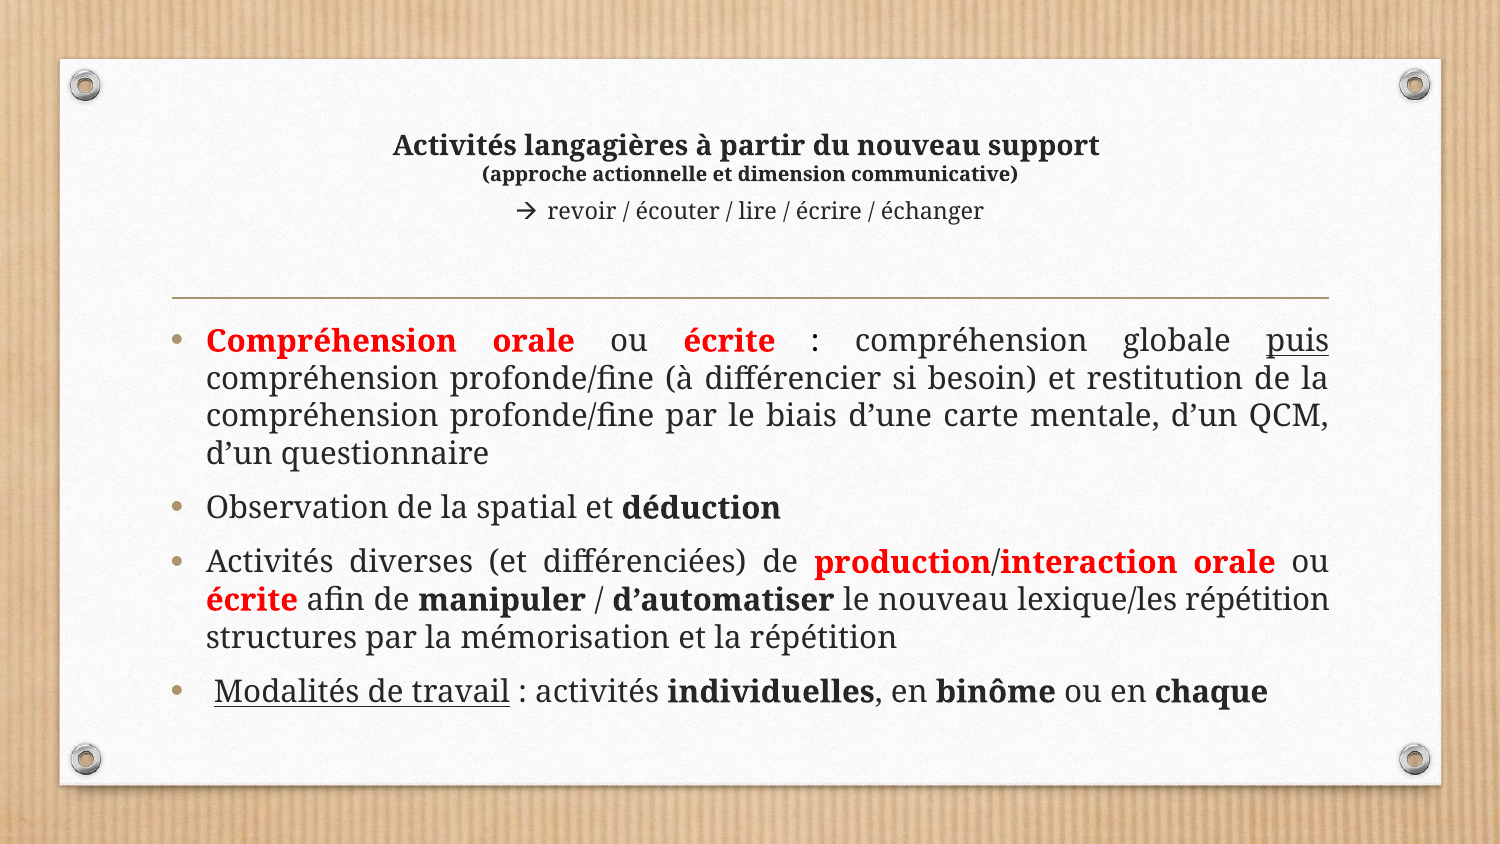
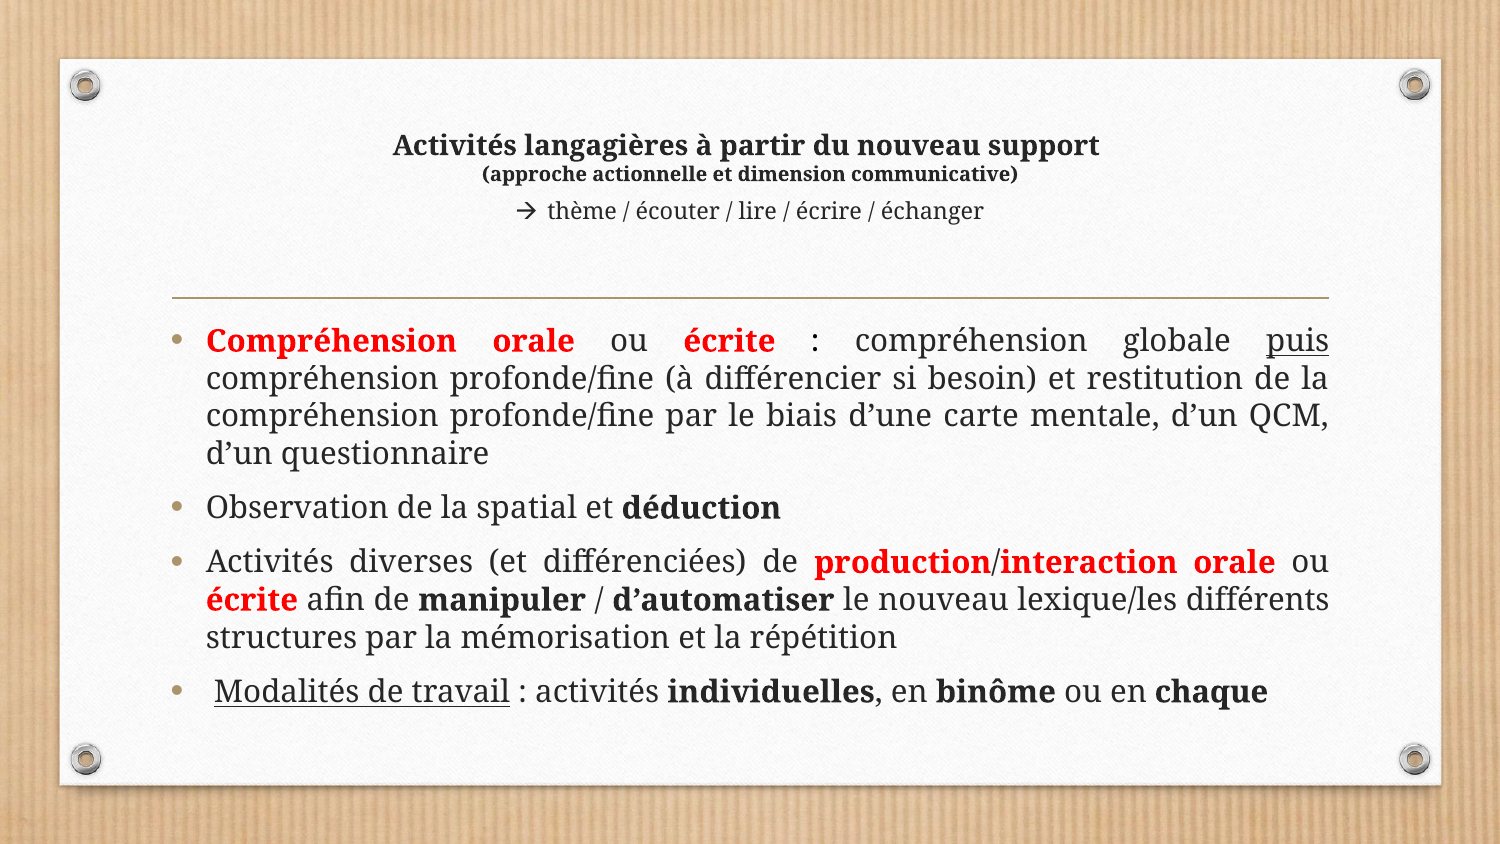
revoir: revoir -> thème
lexique/les répétition: répétition -> différents
